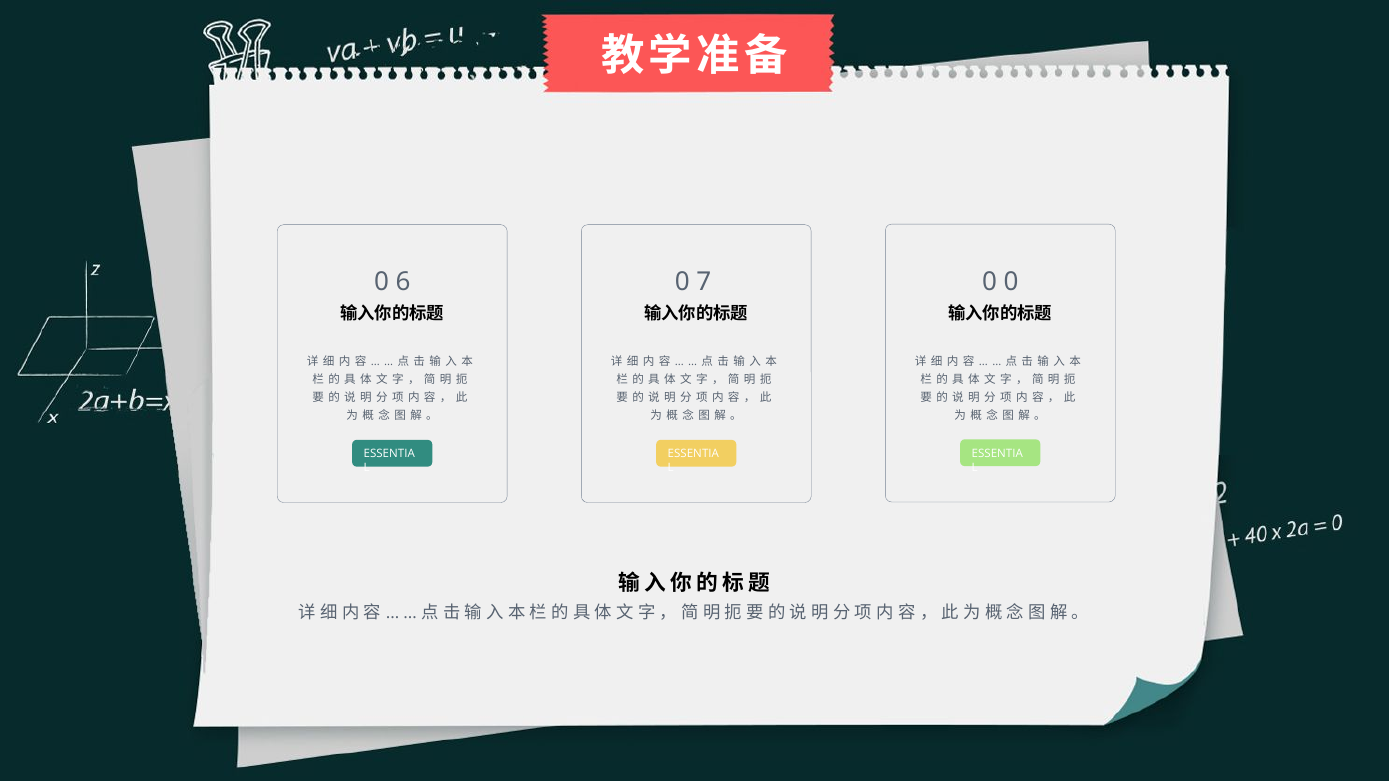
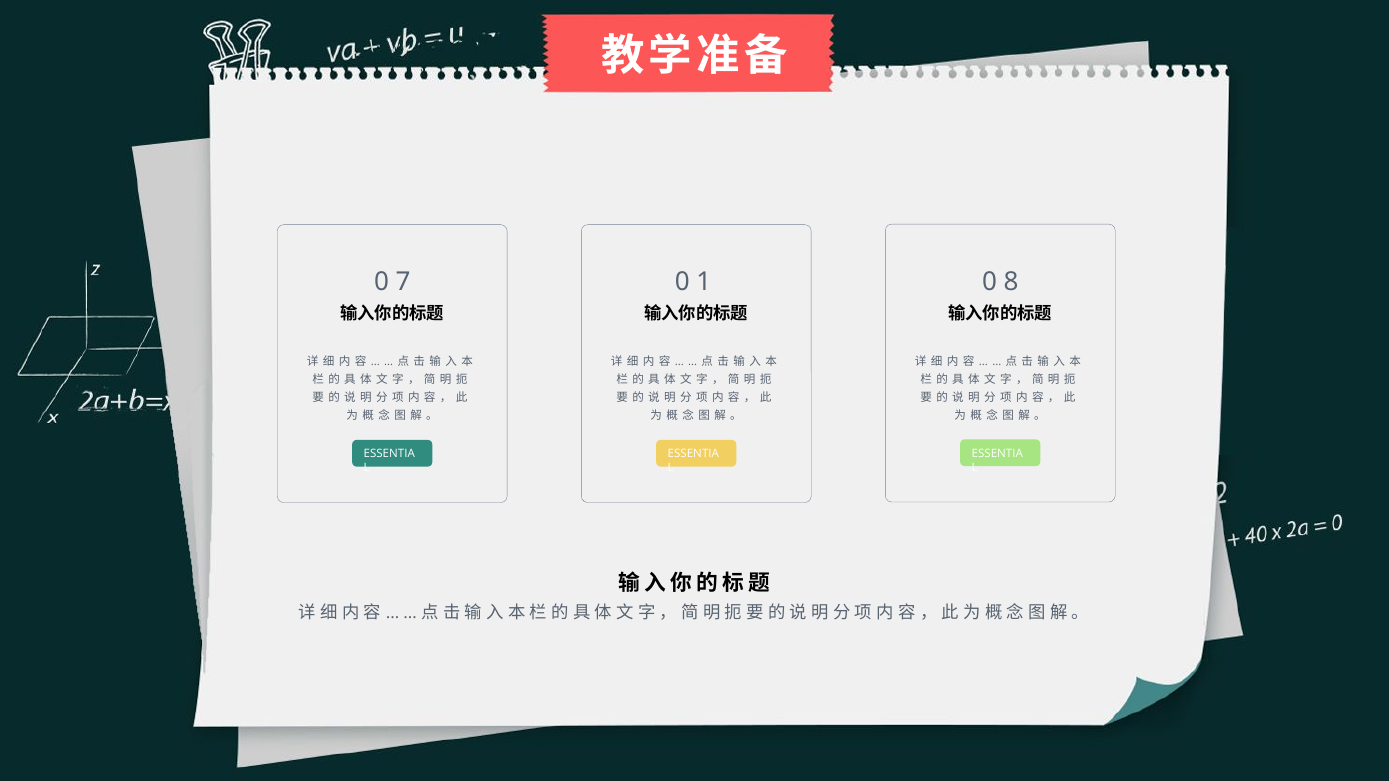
0 0: 0 -> 8
6: 6 -> 7
7: 7 -> 1
